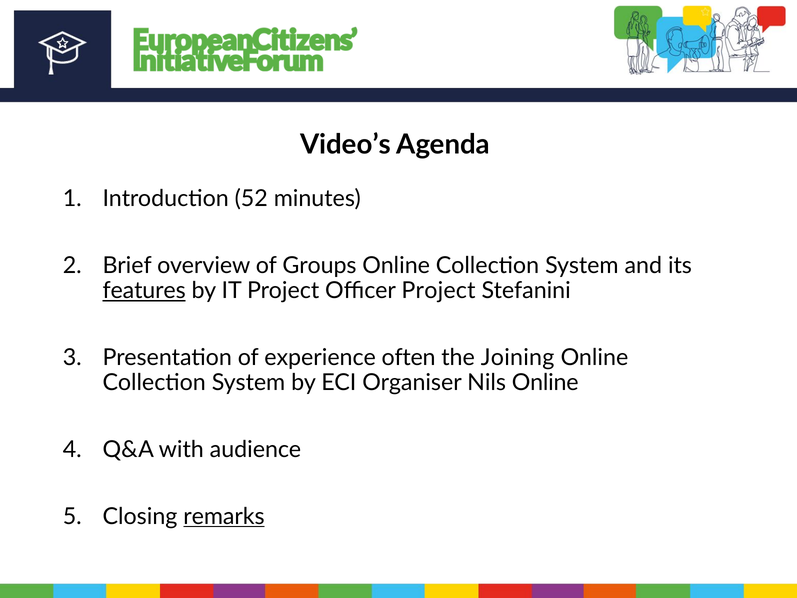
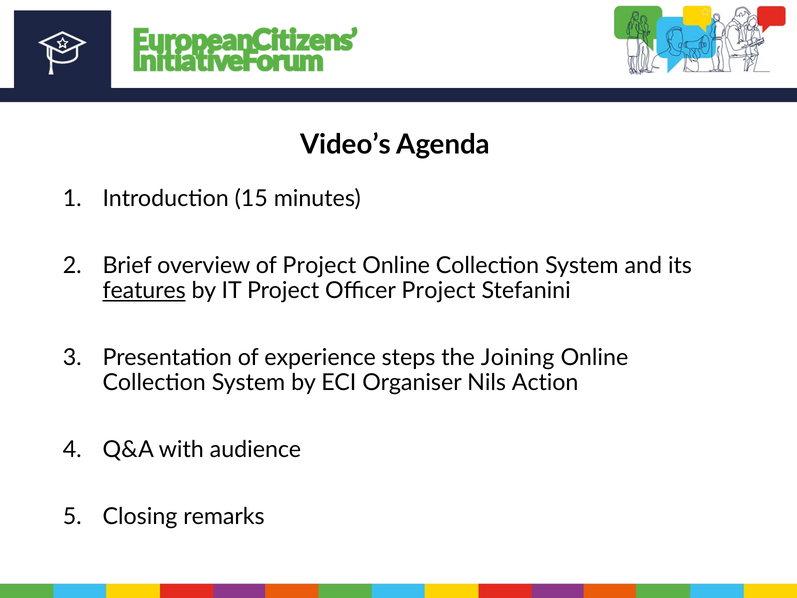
52: 52 -> 15
of Groups: Groups -> Project
often: often -> steps
Nils Online: Online -> Action
remarks underline: present -> none
